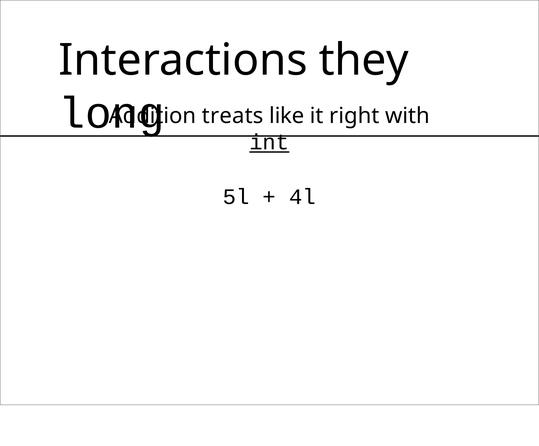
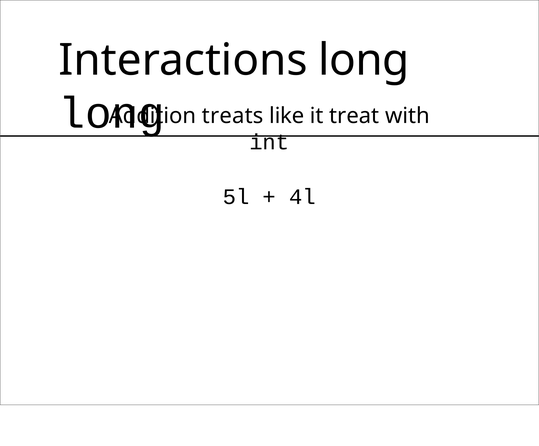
Interactions they: they -> long
right: right -> treat
int underline: present -> none
